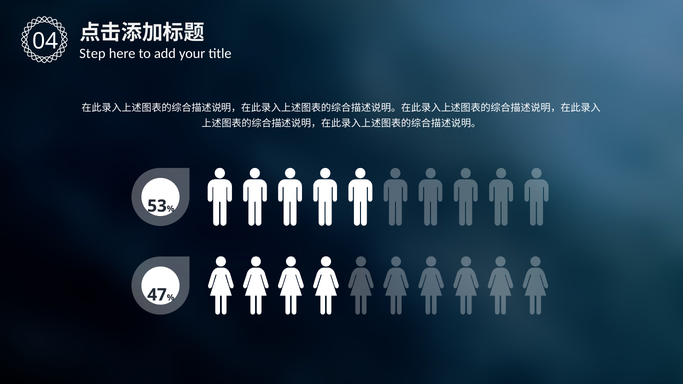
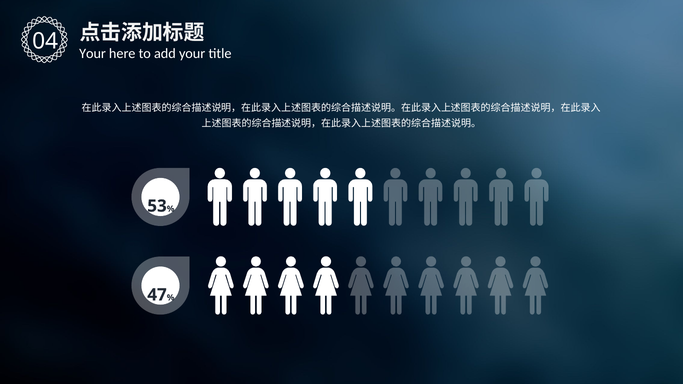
Step at (92, 54): Step -> Your
